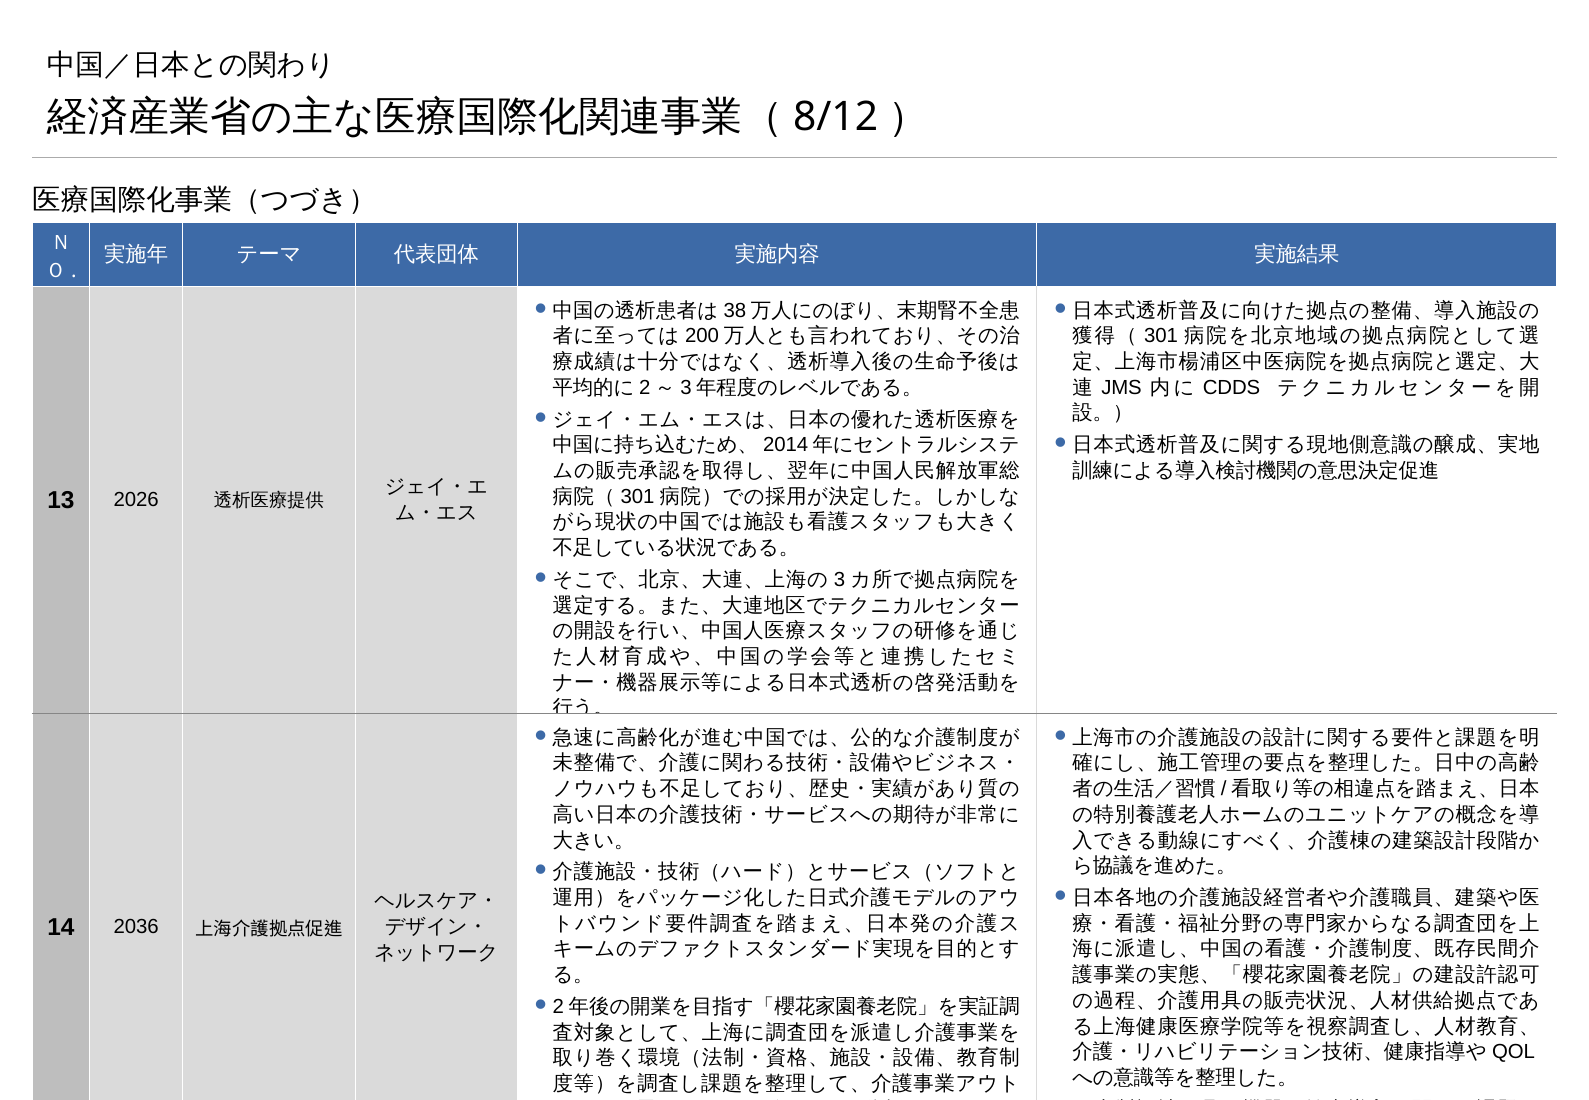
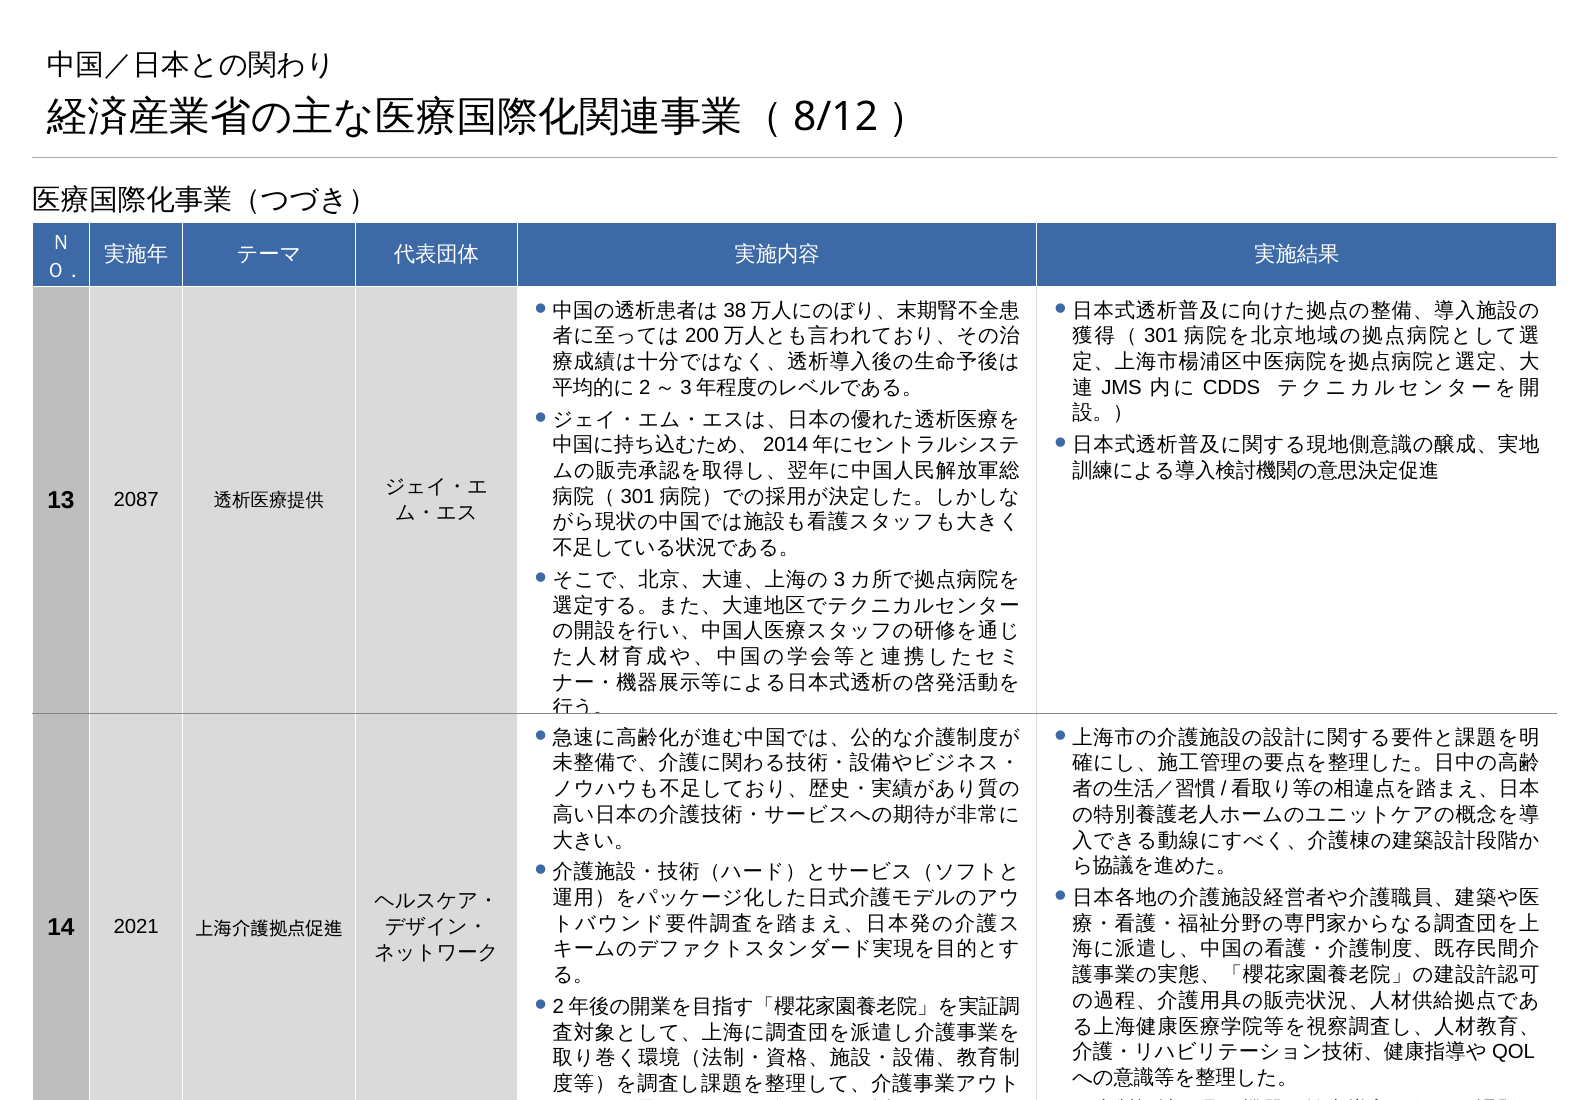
2026: 2026 -> 2087
2036: 2036 -> 2021
